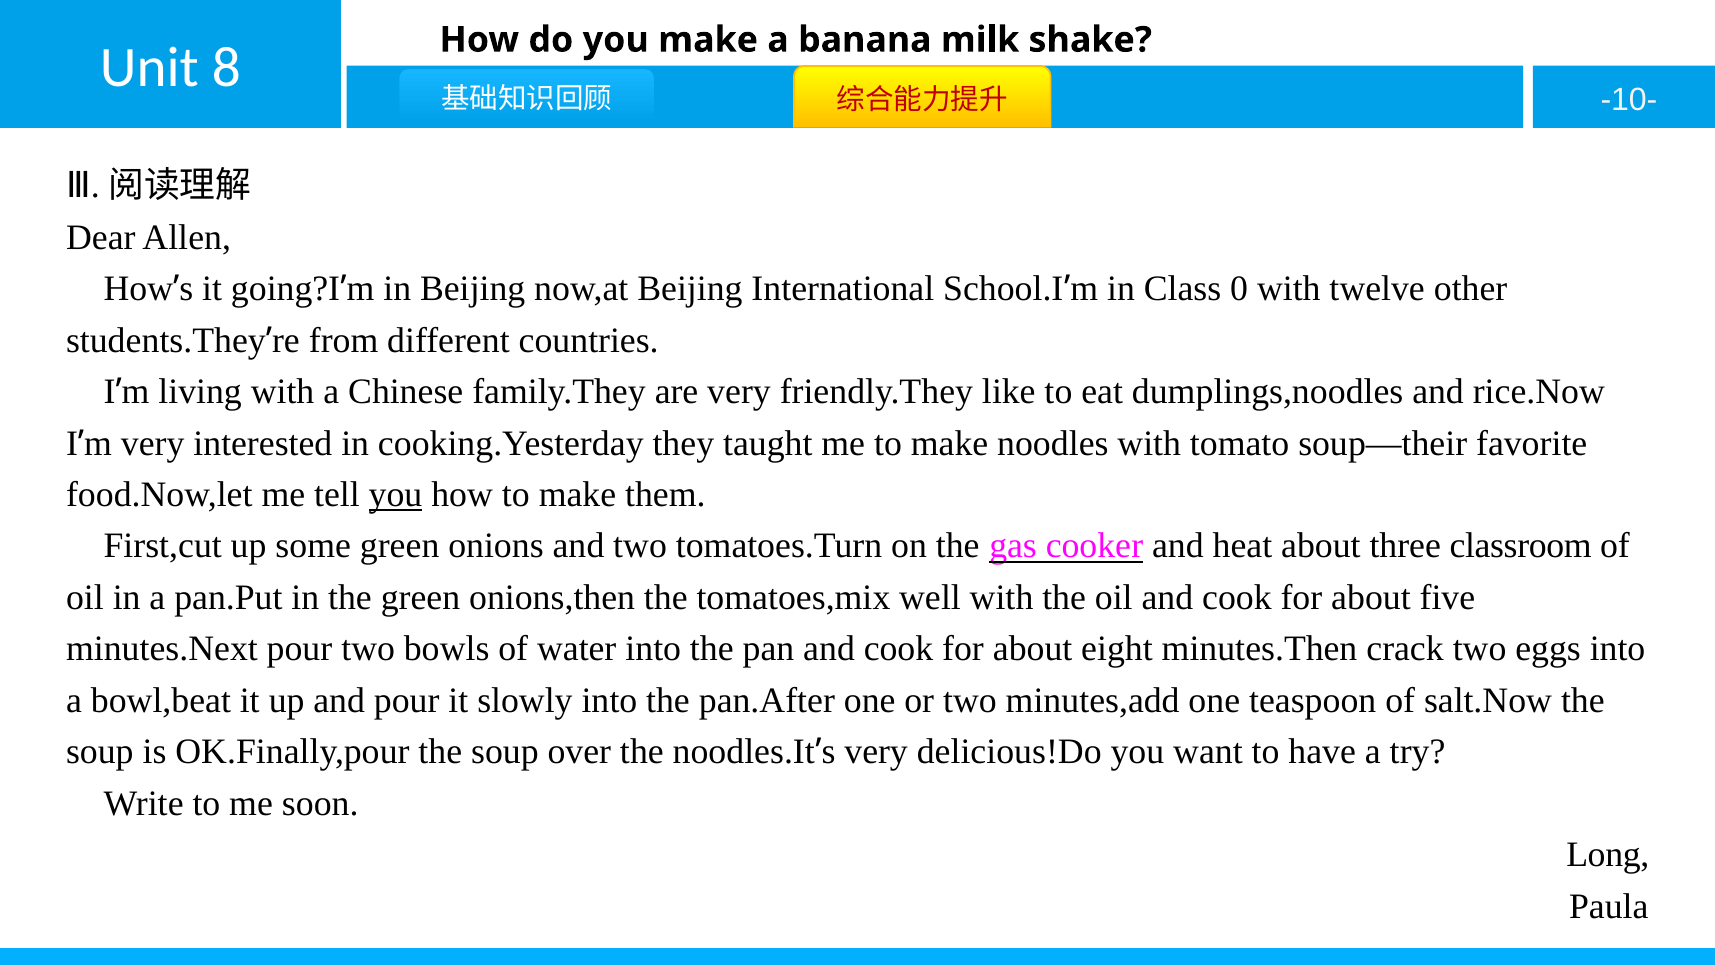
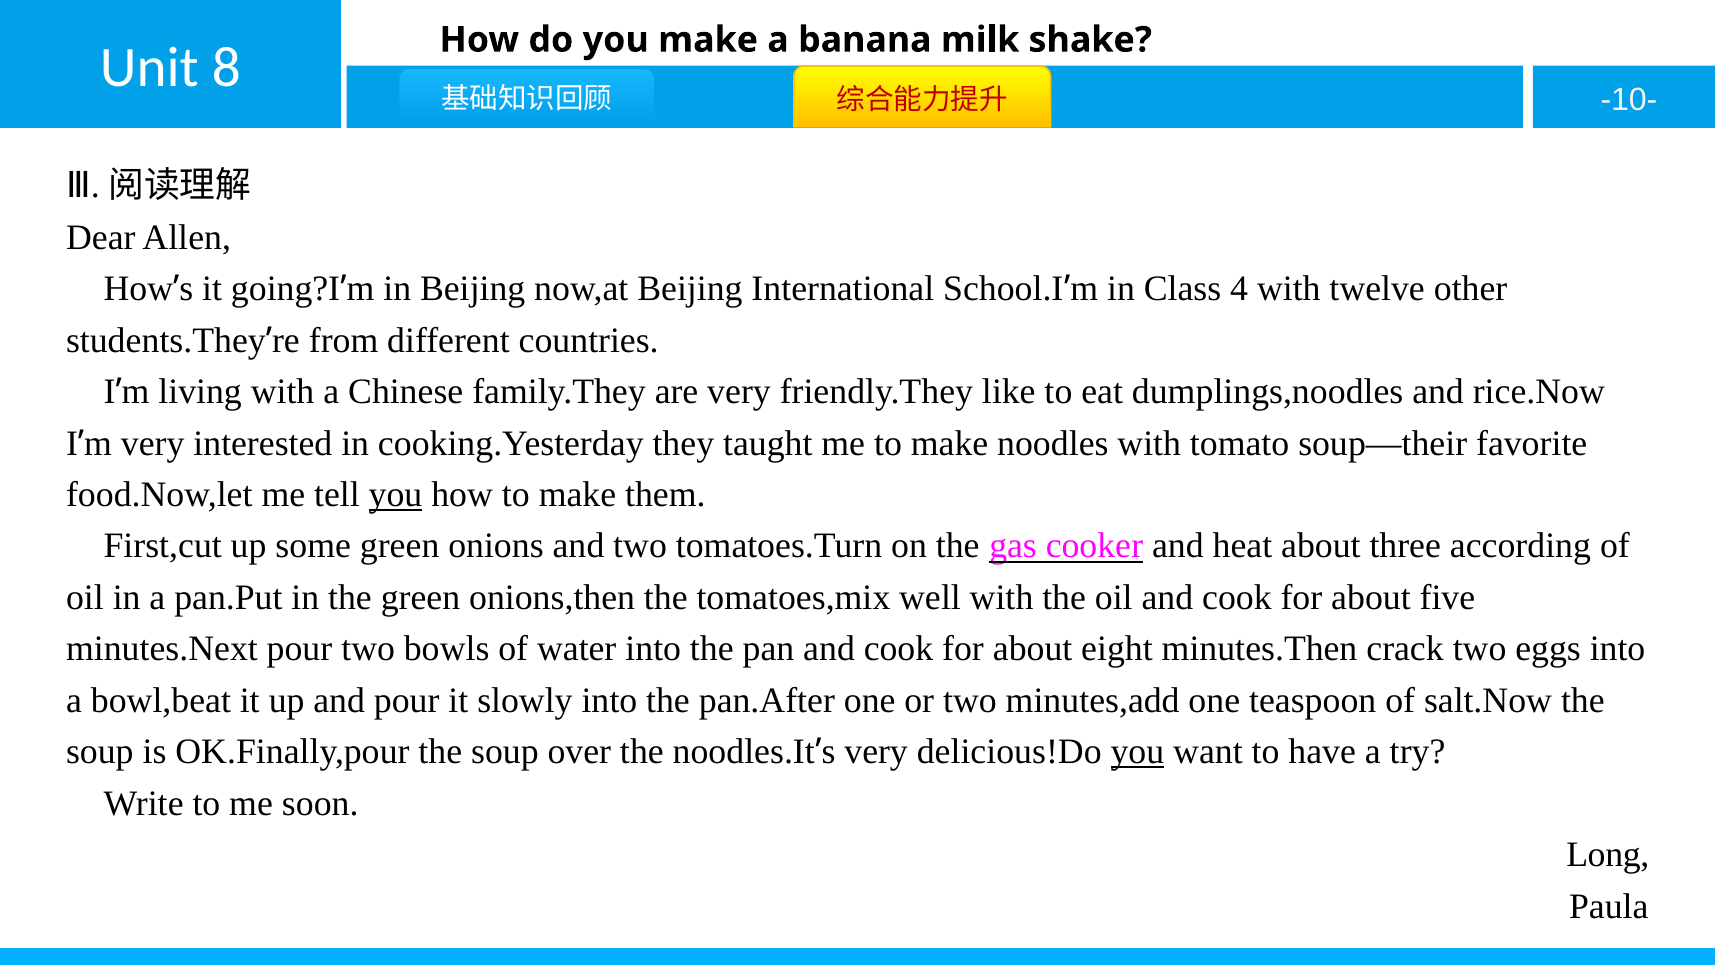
0: 0 -> 4
classroom: classroom -> according
you at (1137, 752) underline: none -> present
